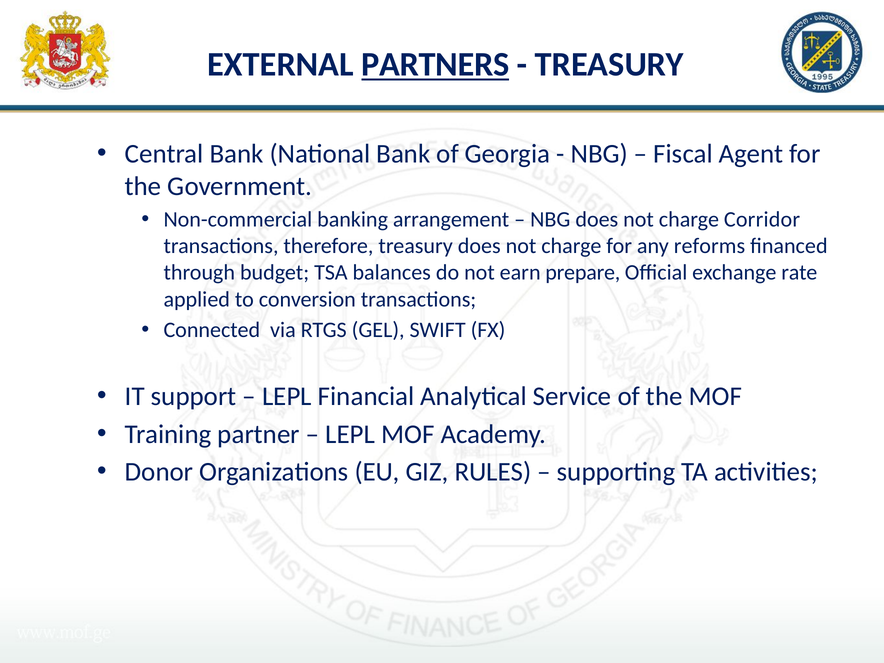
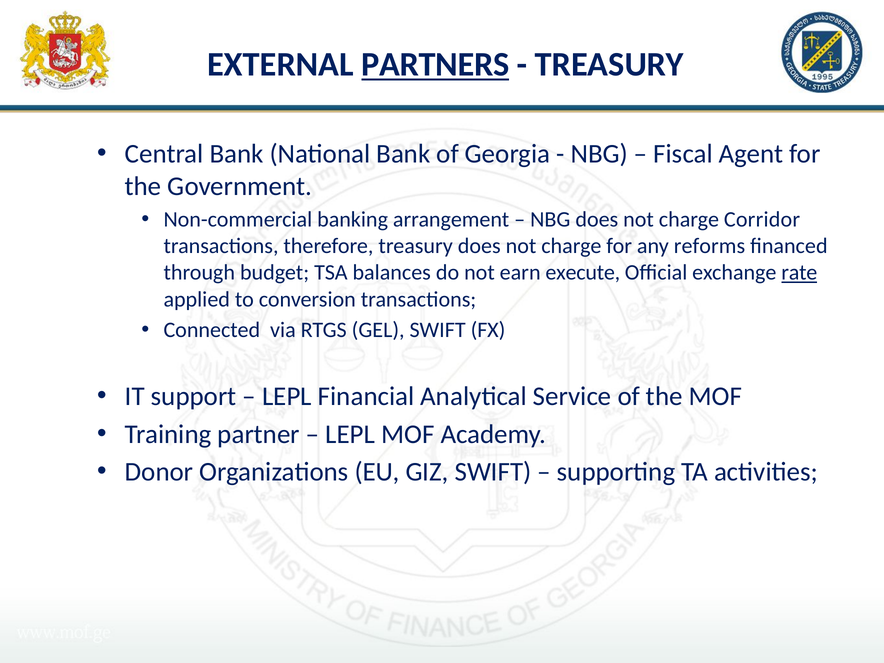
prepare: prepare -> execute
rate underline: none -> present
GIZ RULES: RULES -> SWIFT
